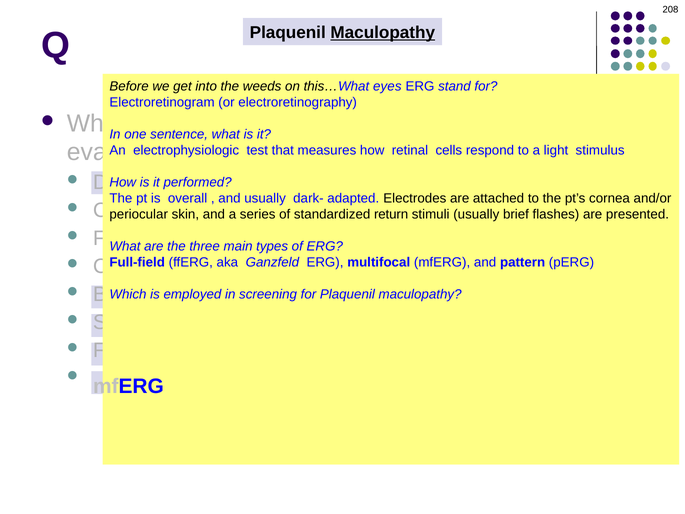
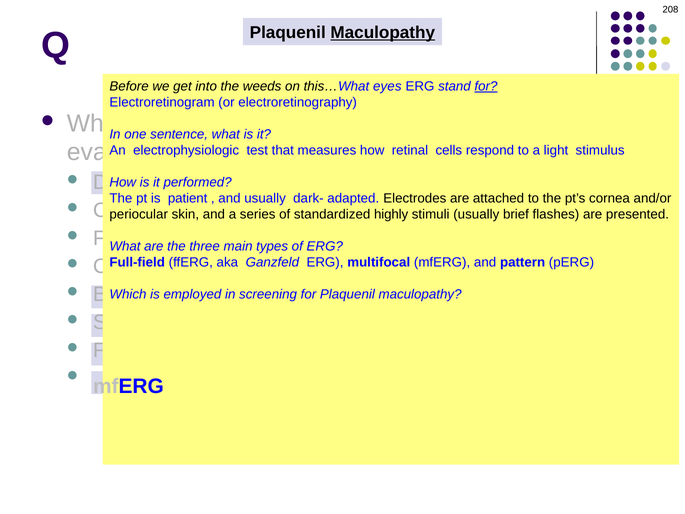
for at (486, 86) underline: none -> present
overall: overall -> patient
return: return -> highly
